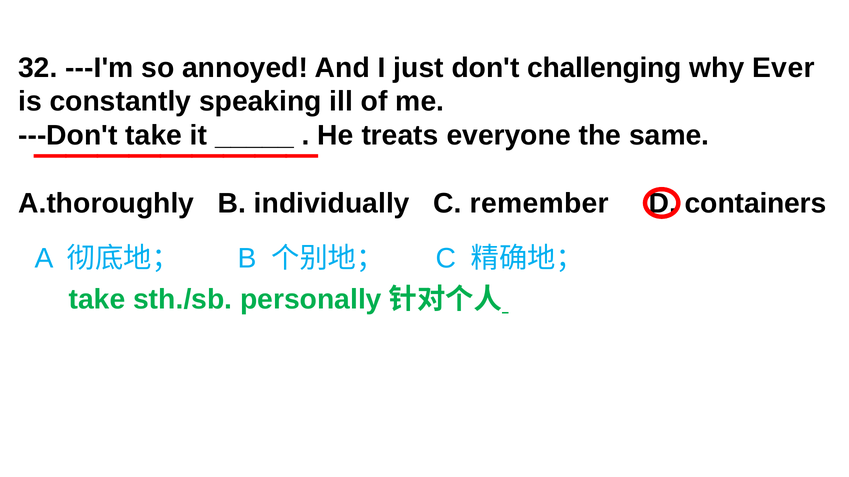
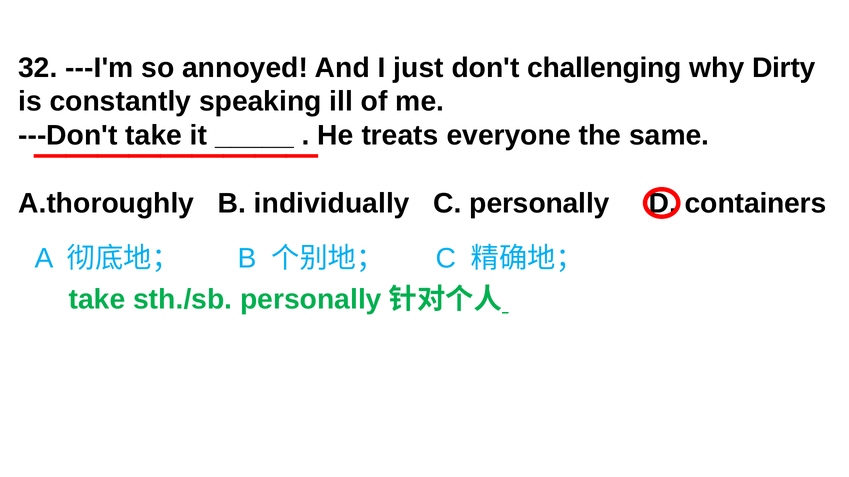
Ever: Ever -> Dirty
C remember: remember -> personally
